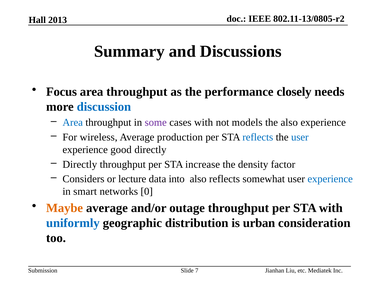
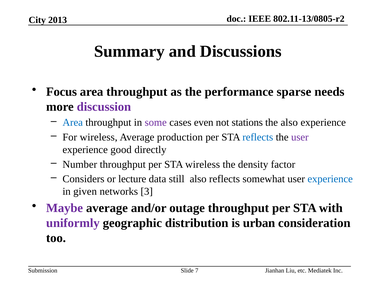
Hall: Hall -> City
closely: closely -> sparse
discussion colour: blue -> purple
cases with: with -> even
models: models -> stations
user at (300, 137) colour: blue -> purple
Directly at (80, 164): Directly -> Number
STA increase: increase -> wireless
into: into -> still
smart: smart -> given
0: 0 -> 3
Maybe colour: orange -> purple
uniformly colour: blue -> purple
